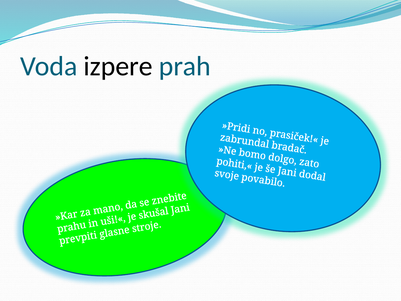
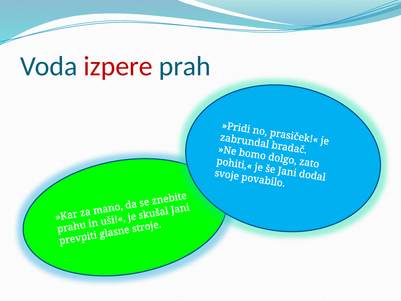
izpere colour: black -> red
